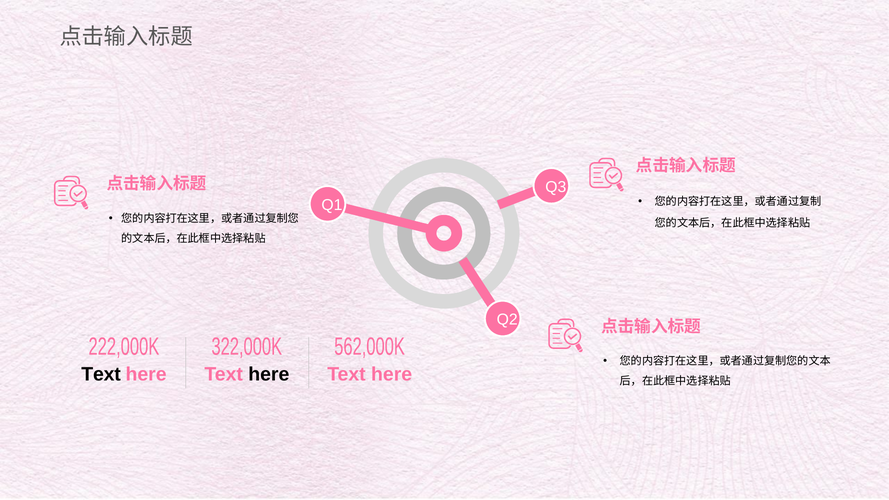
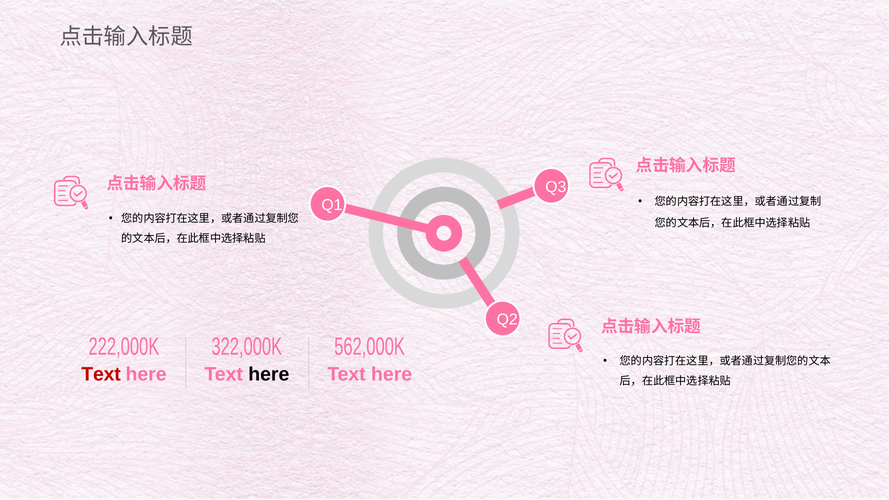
Text at (101, 374) colour: black -> red
